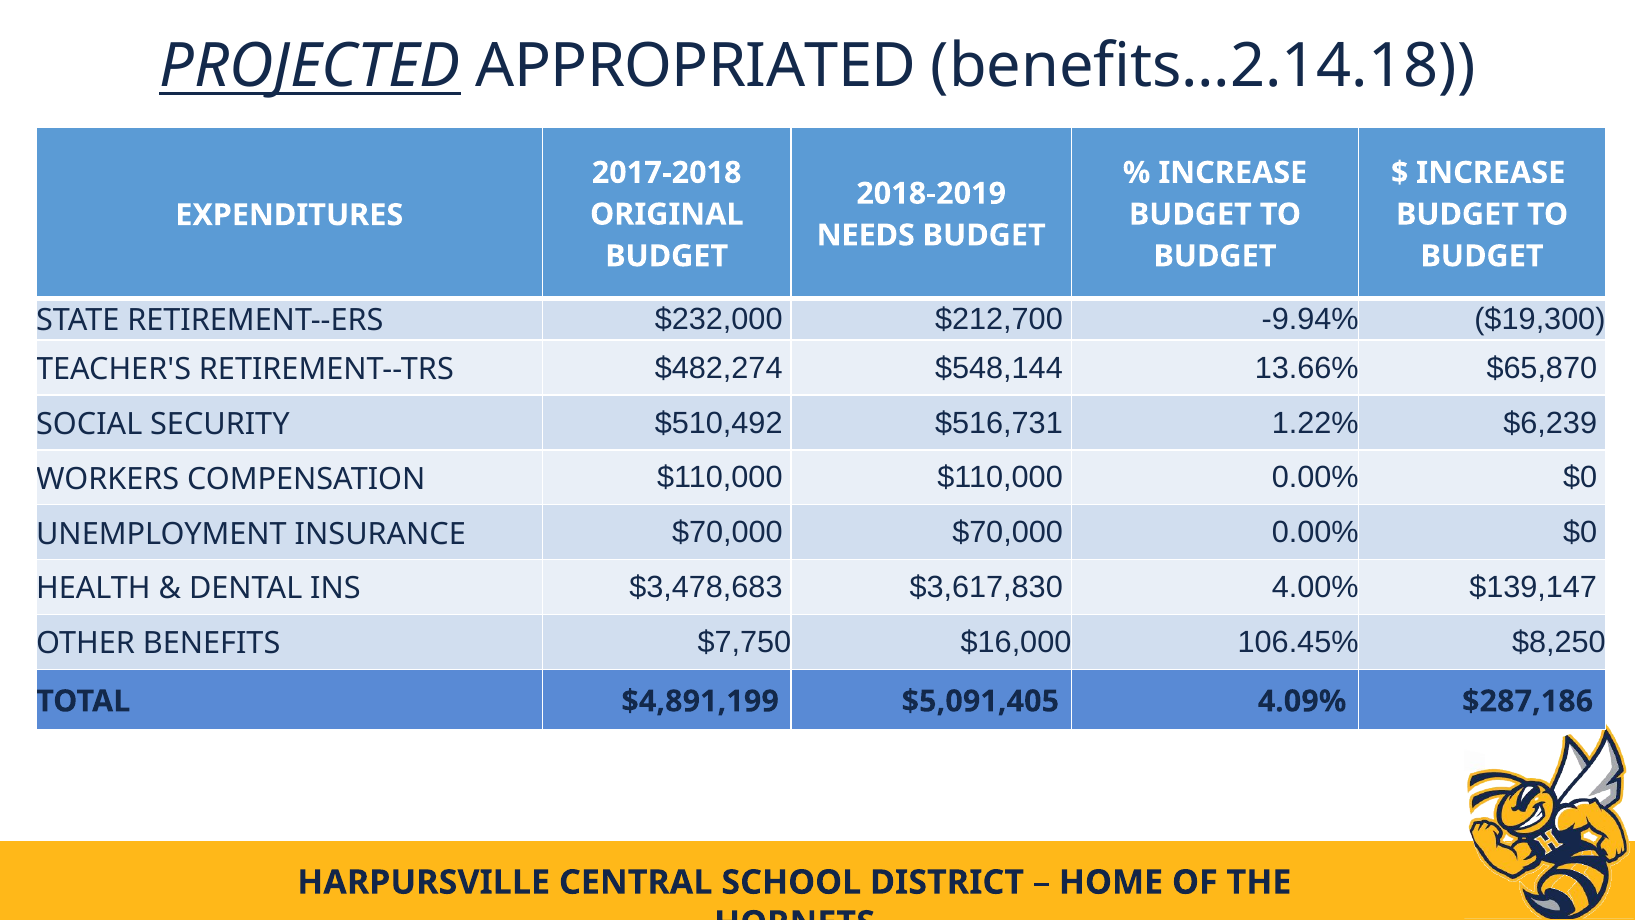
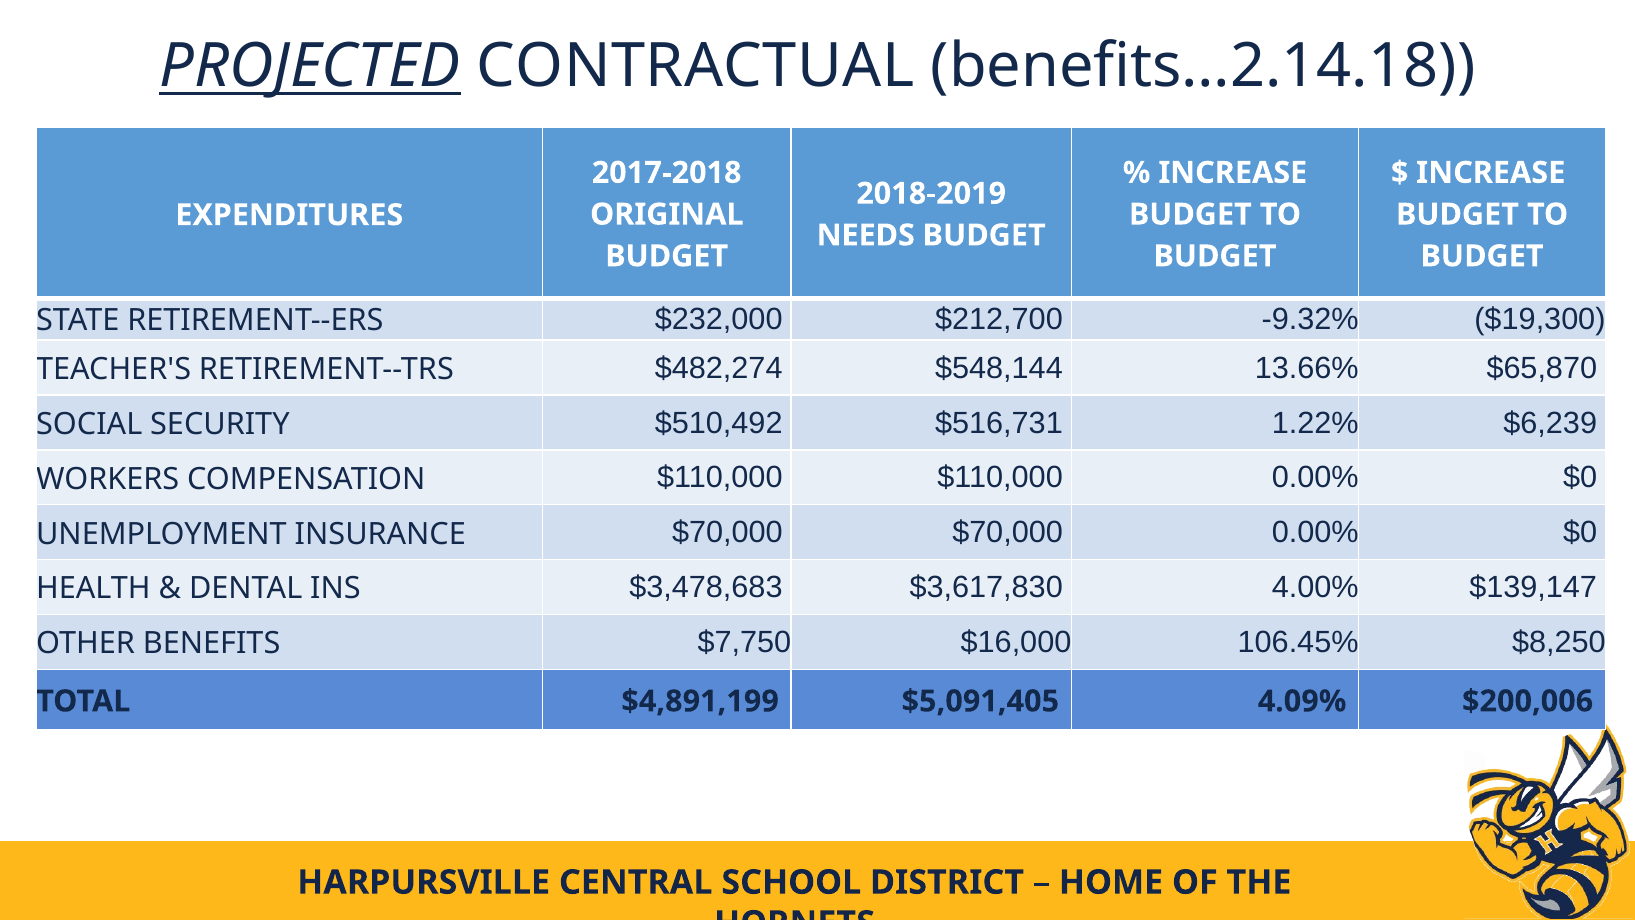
APPROPRIATED: APPROPRIATED -> CONTRACTUAL
-9.94%: -9.94% -> -9.32%
$287,186: $287,186 -> $200,006
